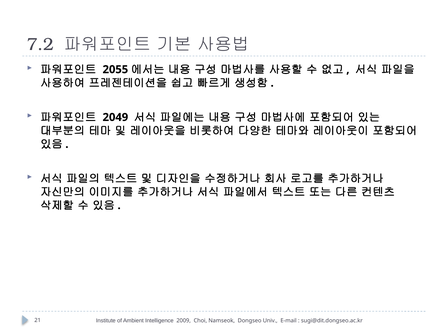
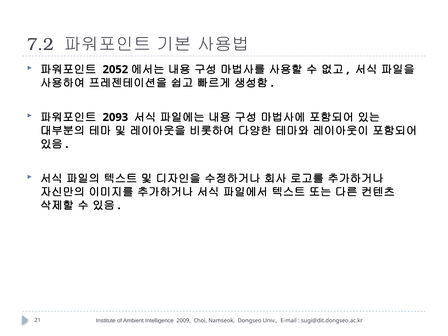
2055: 2055 -> 2052
2049: 2049 -> 2093
